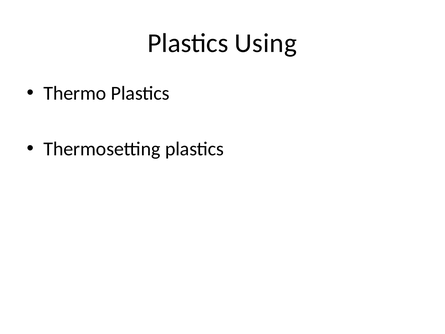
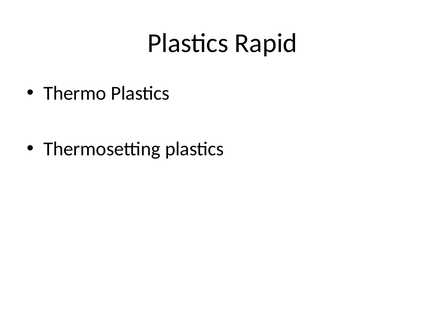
Using: Using -> Rapid
